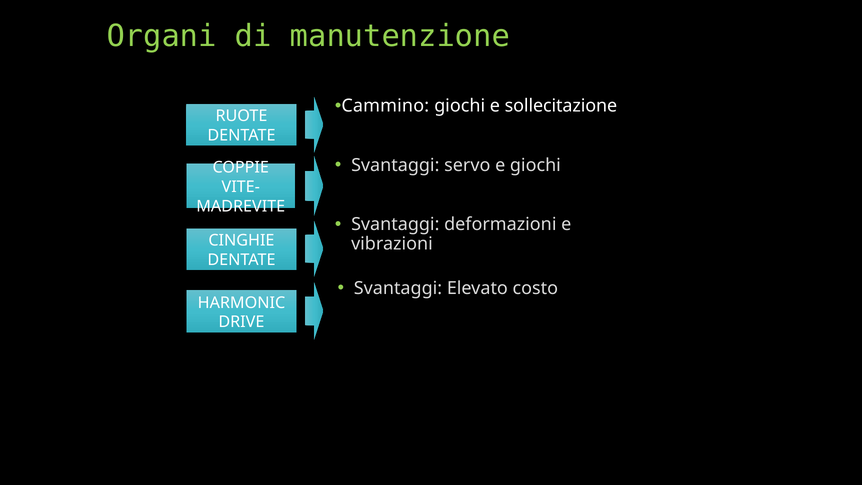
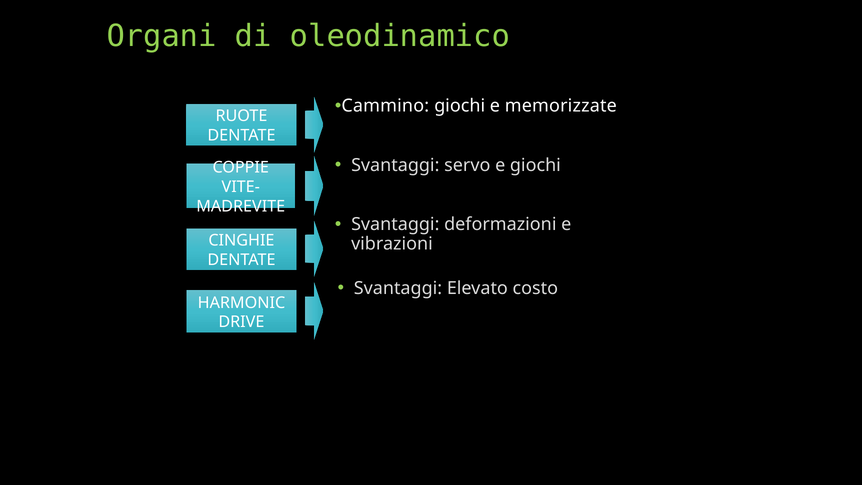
manutenzione: manutenzione -> oleodinamico
sollecitazione: sollecitazione -> memorizzate
